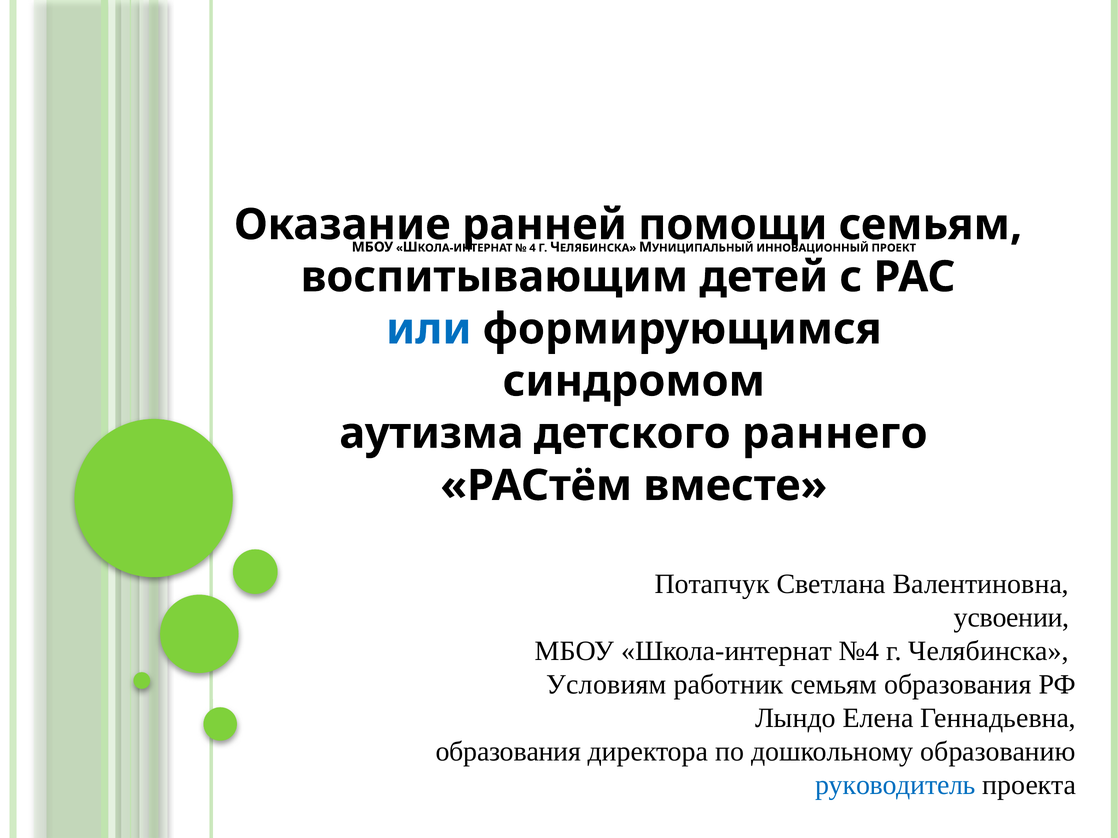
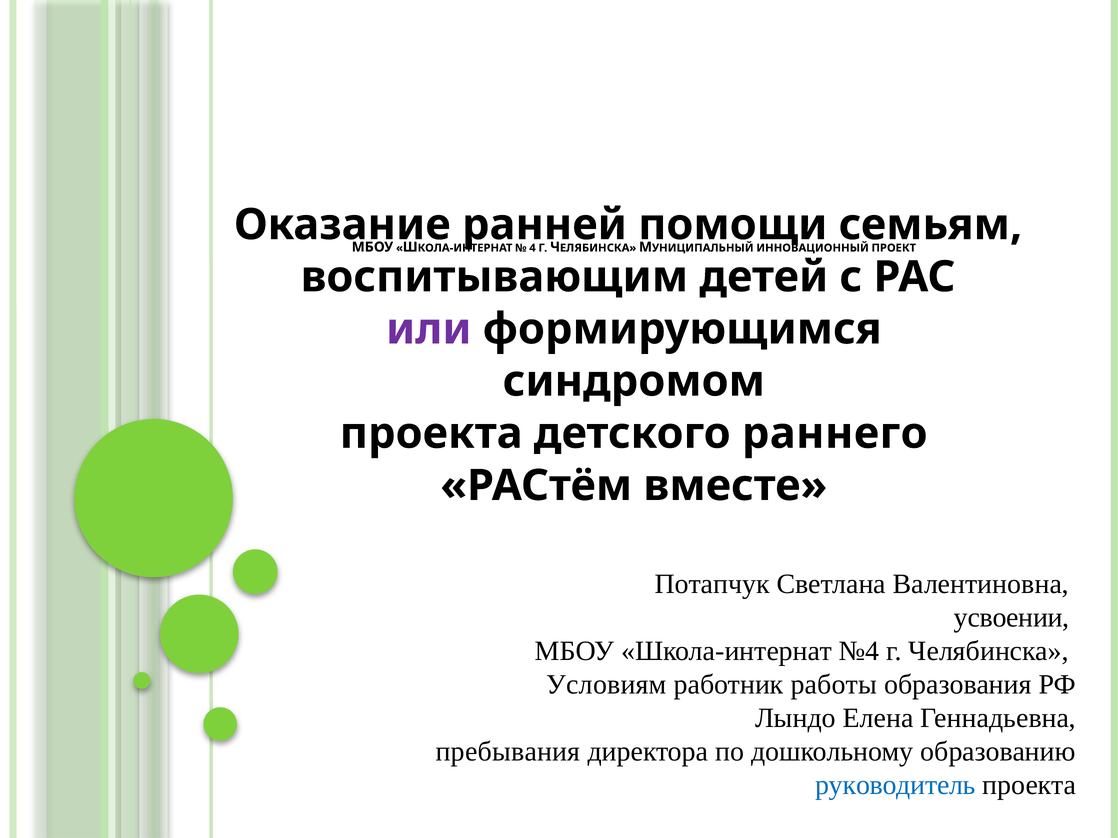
или colour: blue -> purple
аутизма at (431, 434): аутизма -> проекта
работник семьям: семьям -> работы
образования at (508, 752): образования -> пребывания
